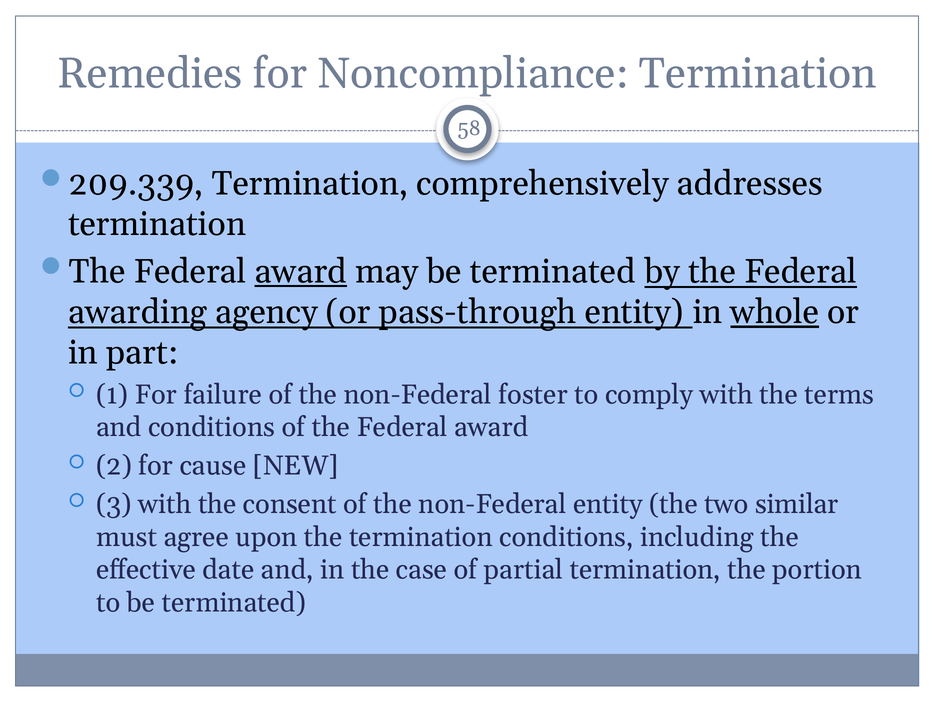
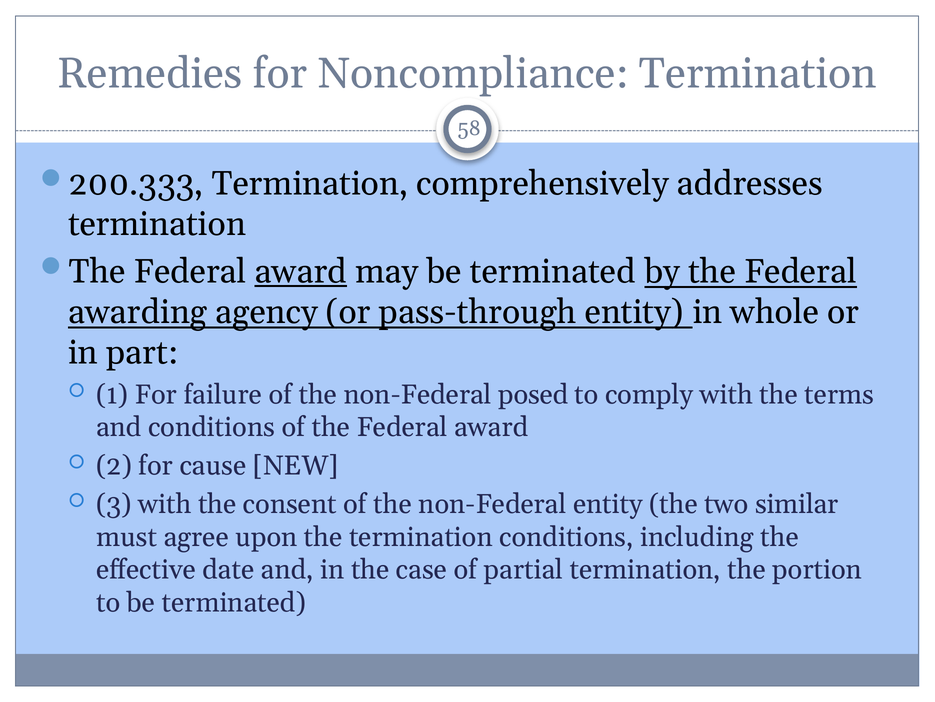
209.339: 209.339 -> 200.333
whole underline: present -> none
foster: foster -> posed
